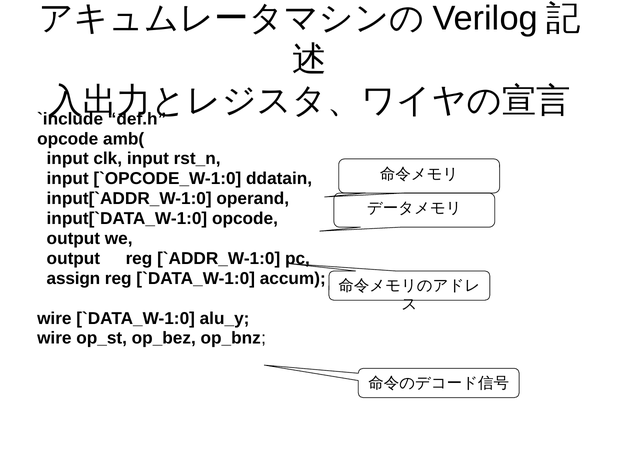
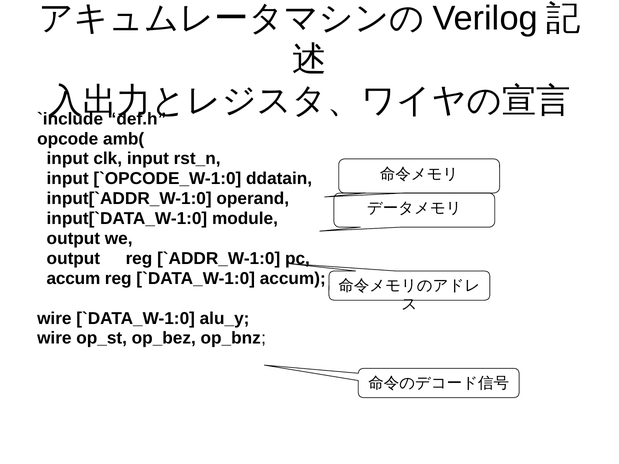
opcode at (245, 219): opcode -> module
assign at (73, 279): assign -> accum
